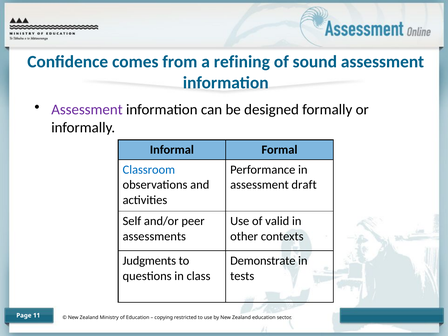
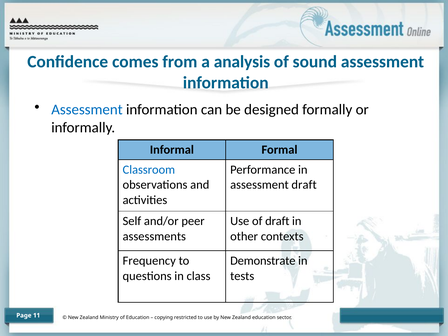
refining: refining -> analysis
Assessment at (87, 110) colour: purple -> blue
of valid: valid -> draft
Judgments: Judgments -> Frequency
